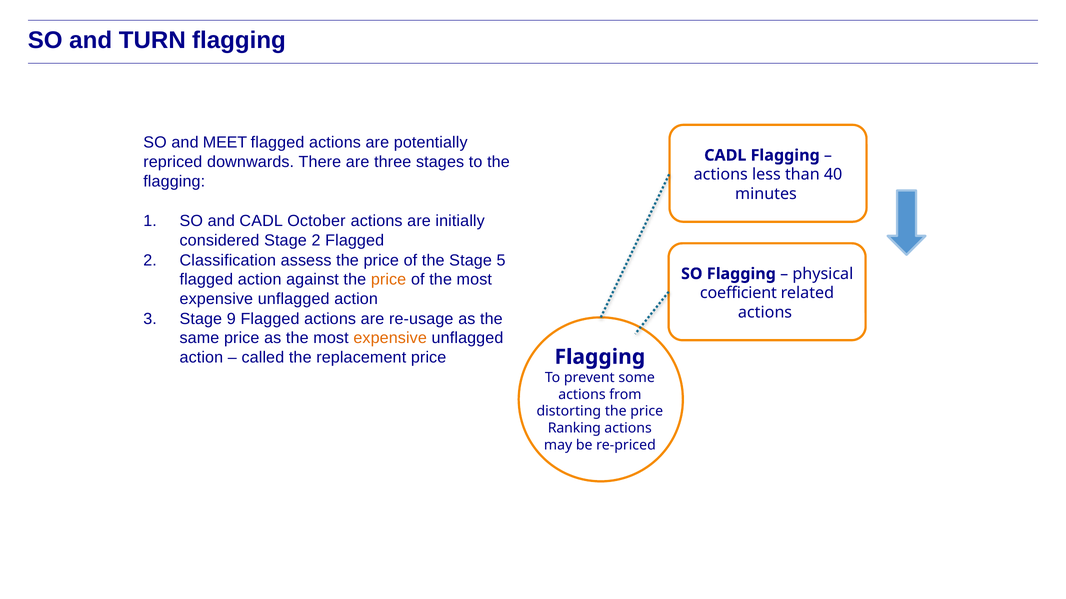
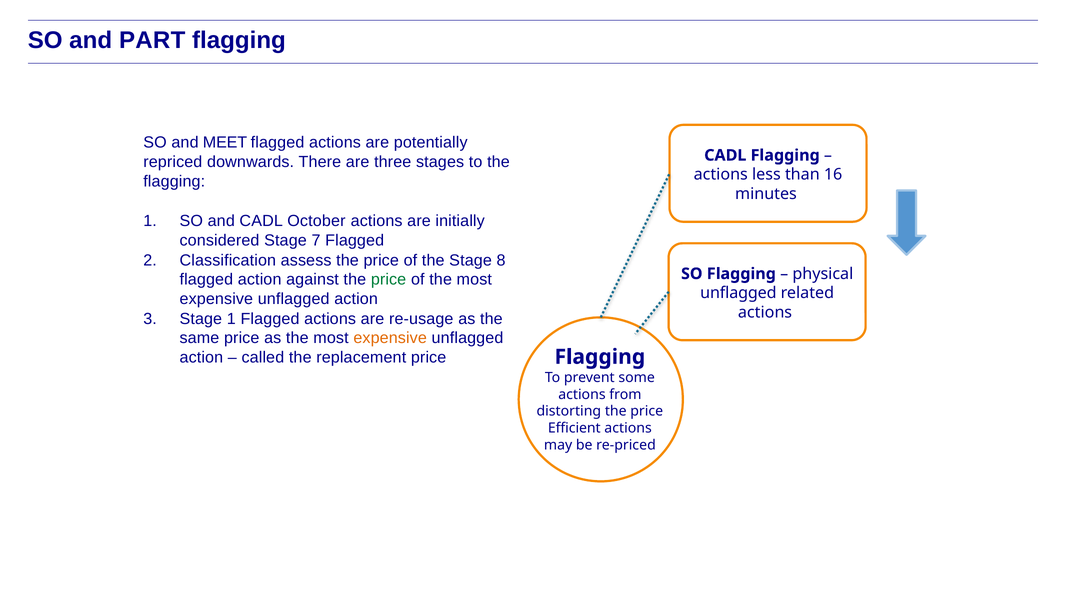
TURN: TURN -> PART
40: 40 -> 16
Stage 2: 2 -> 7
5: 5 -> 8
price at (389, 280) colour: orange -> green
coefficient at (738, 293): coefficient -> unflagged
Stage 9: 9 -> 1
Ranking: Ranking -> Efficient
